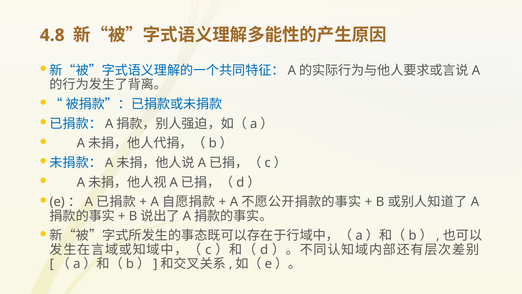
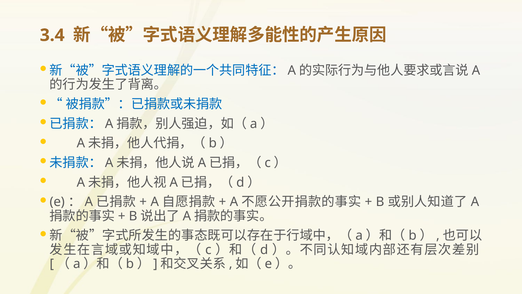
4.8: 4.8 -> 3.4
